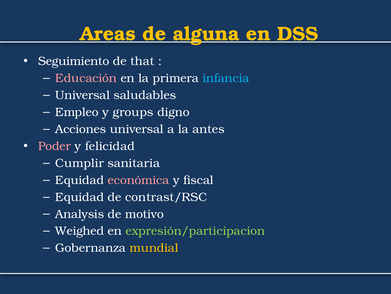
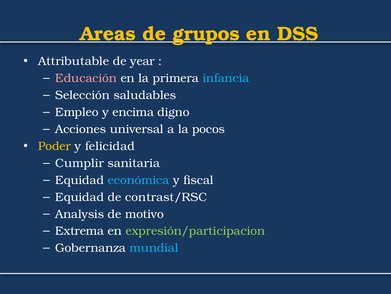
alguna: alguna -> grupos
Seguimiento: Seguimiento -> Attributable
that: that -> year
Universal at (83, 95): Universal -> Selección
groups: groups -> encima
antes: antes -> pocos
Poder colour: pink -> yellow
económica colour: pink -> light blue
Weighed: Weighed -> Extrema
mundial colour: yellow -> light blue
